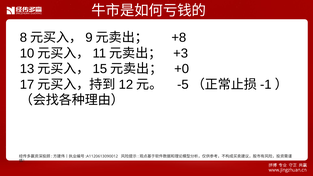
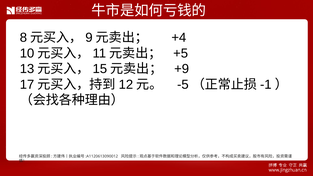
+8: +8 -> +4
+3: +3 -> +5
+0: +0 -> +9
